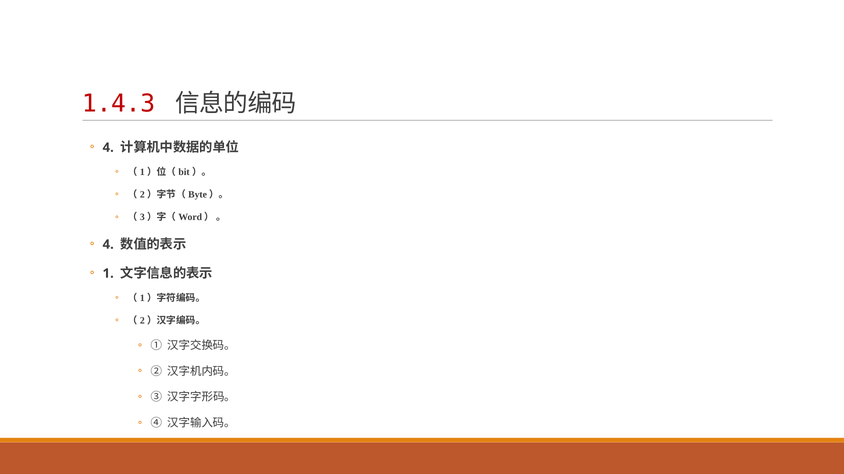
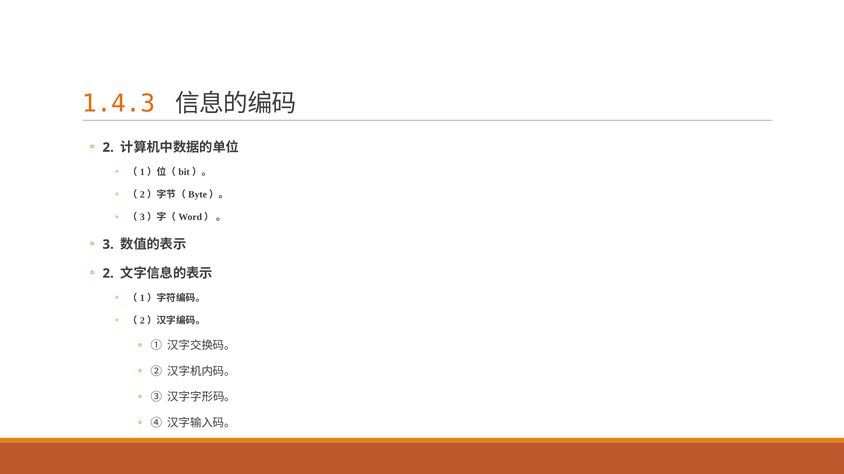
1.4.3 colour: red -> orange
4 at (108, 148): 4 -> 2
4 at (108, 245): 4 -> 3
1 at (108, 274): 1 -> 2
